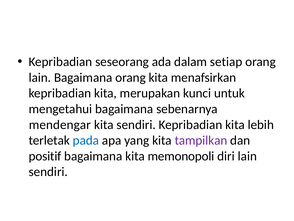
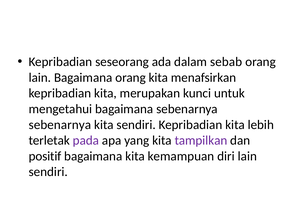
setiap: setiap -> sebab
mendengar at (60, 124): mendengar -> sebenarnya
pada colour: blue -> purple
memonopoli: memonopoli -> kemampuan
